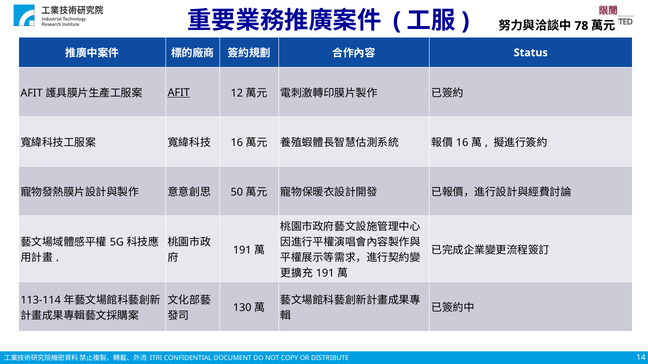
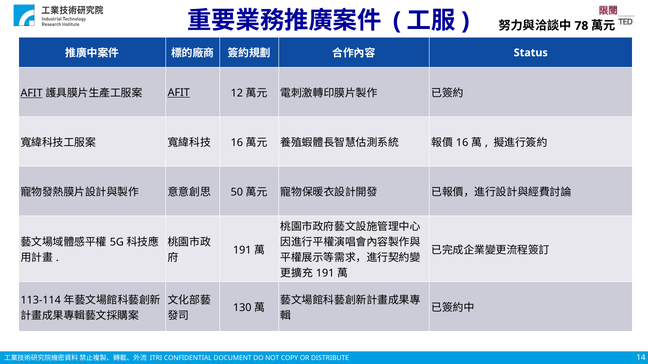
AFIT at (32, 93) underline: none -> present
